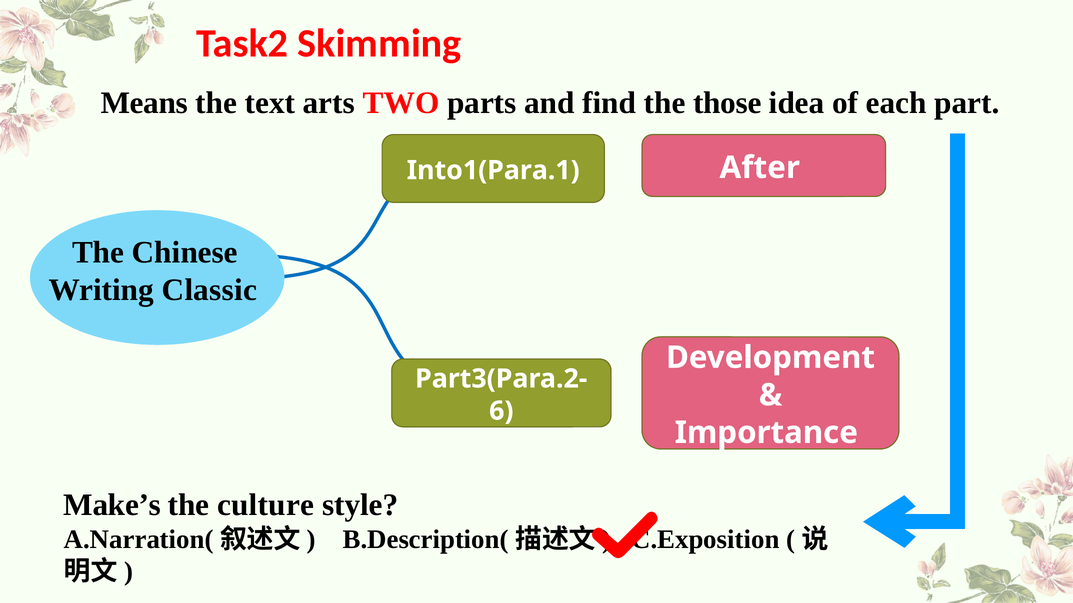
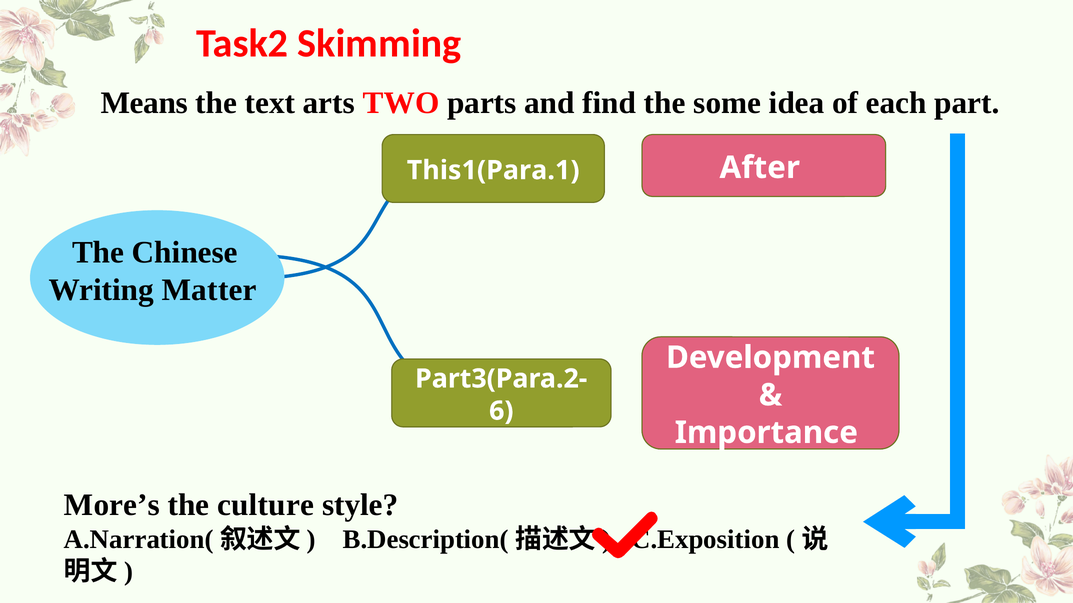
those: those -> some
Into1(Para.1: Into1(Para.1 -> This1(Para.1
Classic: Classic -> Matter
Make’s: Make’s -> More’s
